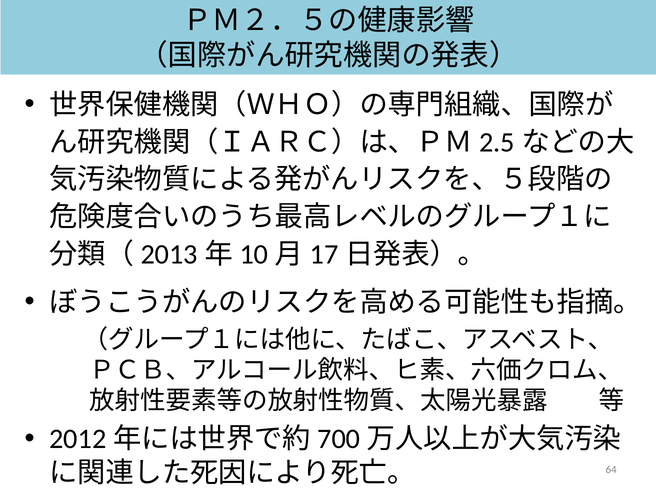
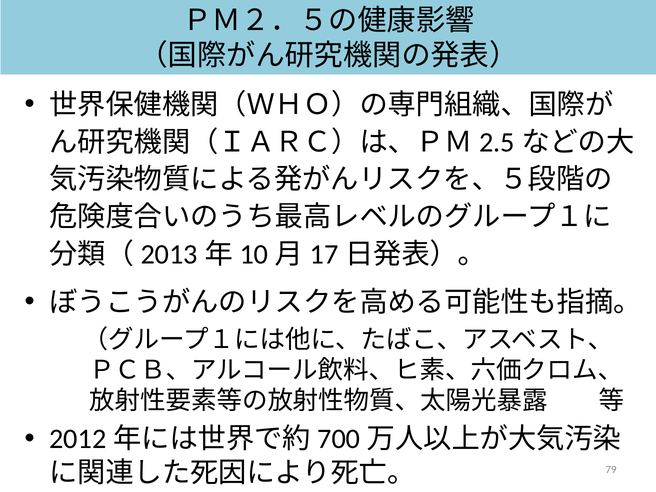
64: 64 -> 79
